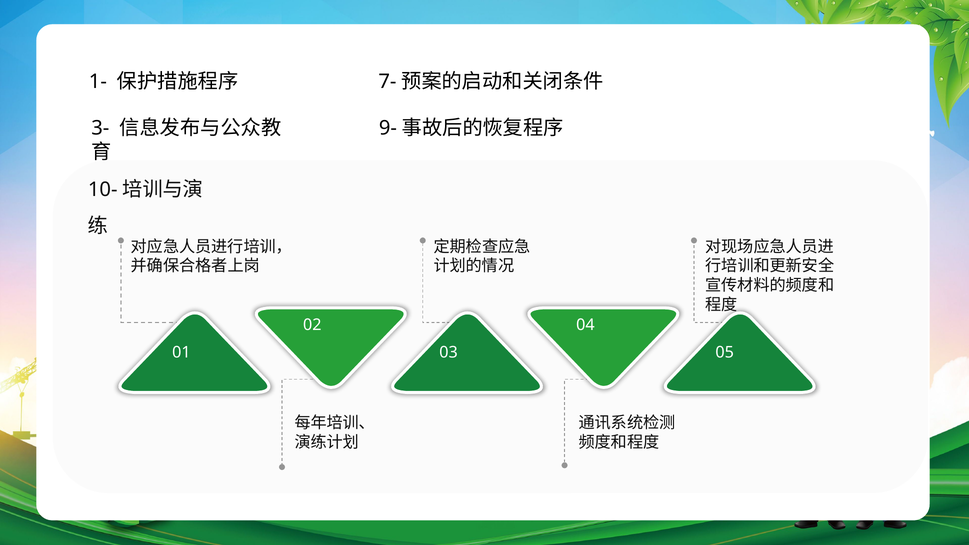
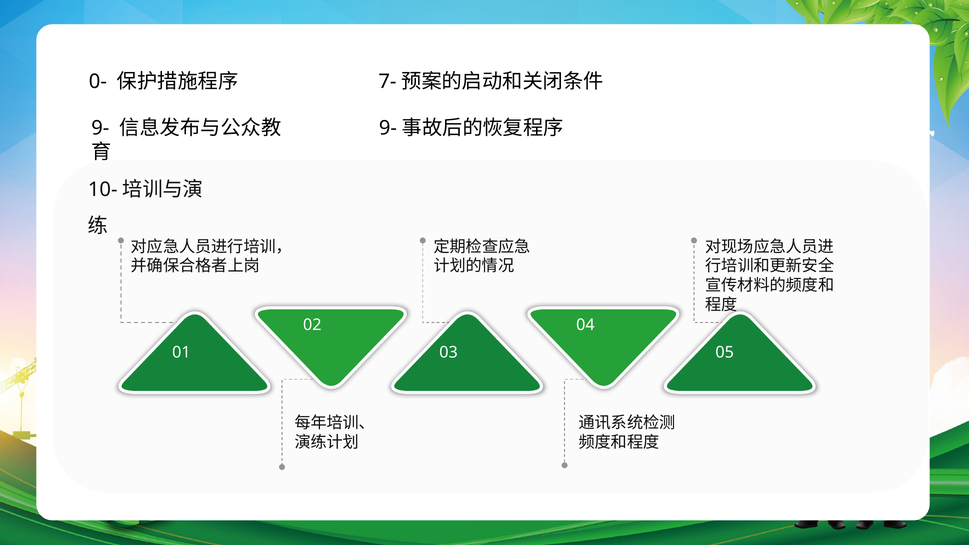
1-: 1- -> 0-
3- at (100, 128): 3- -> 9-
